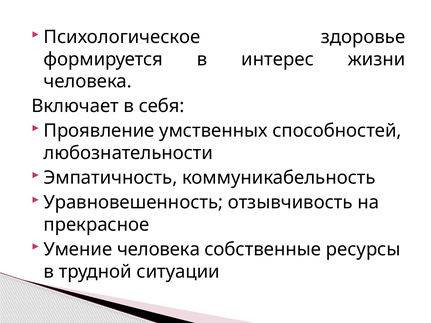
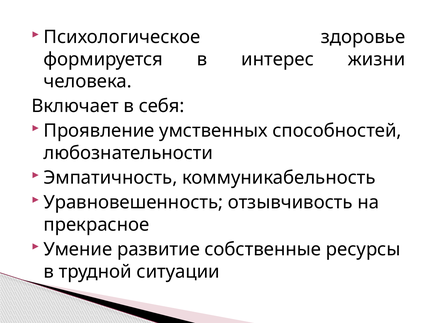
Умение человека: человека -> развитие
